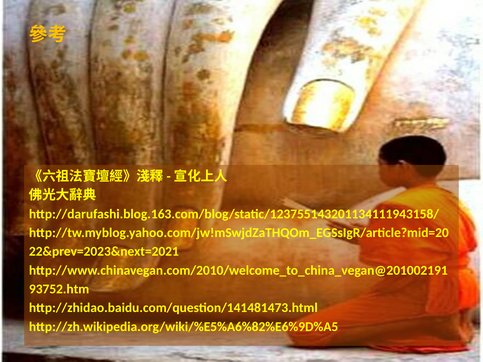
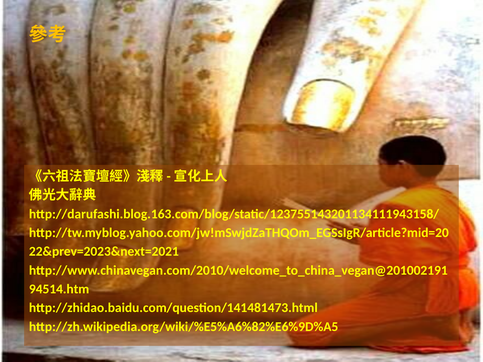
93752.htm: 93752.htm -> 94514.htm
